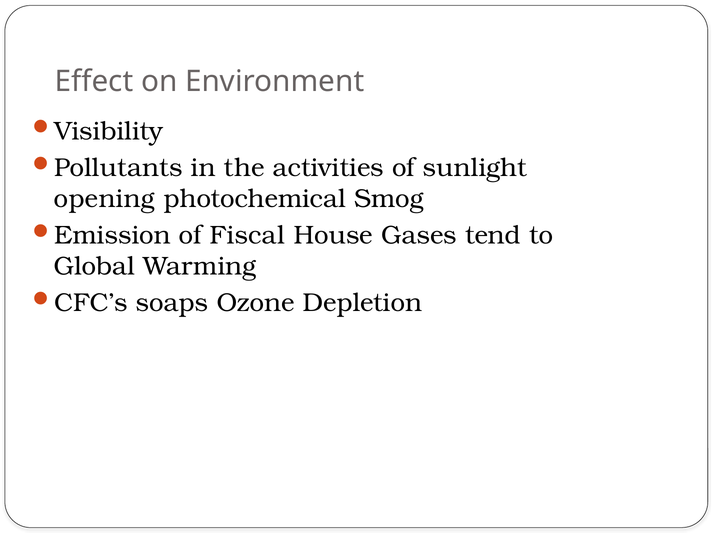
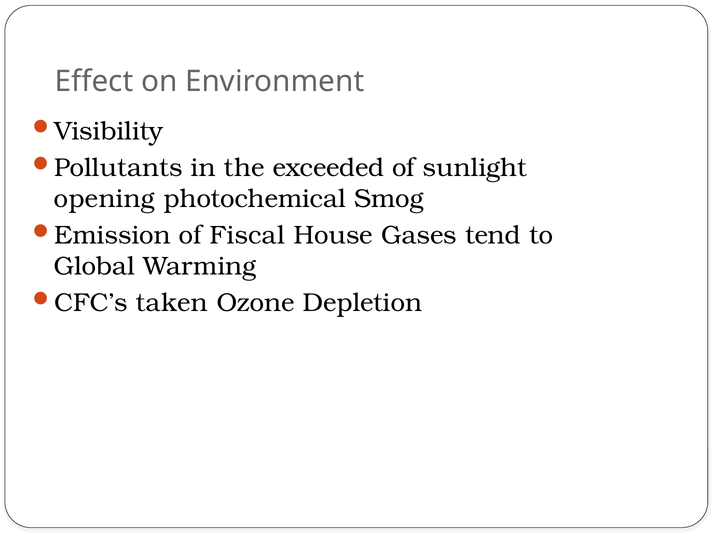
activities: activities -> exceeded
soaps: soaps -> taken
